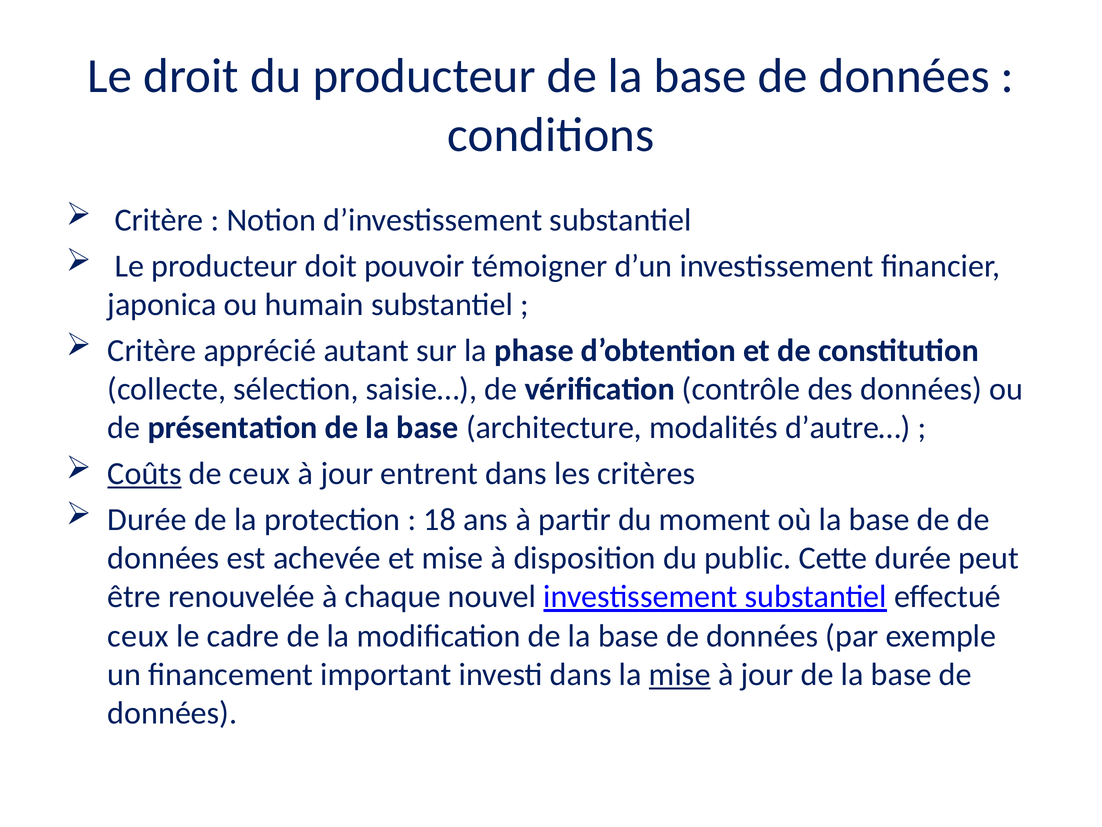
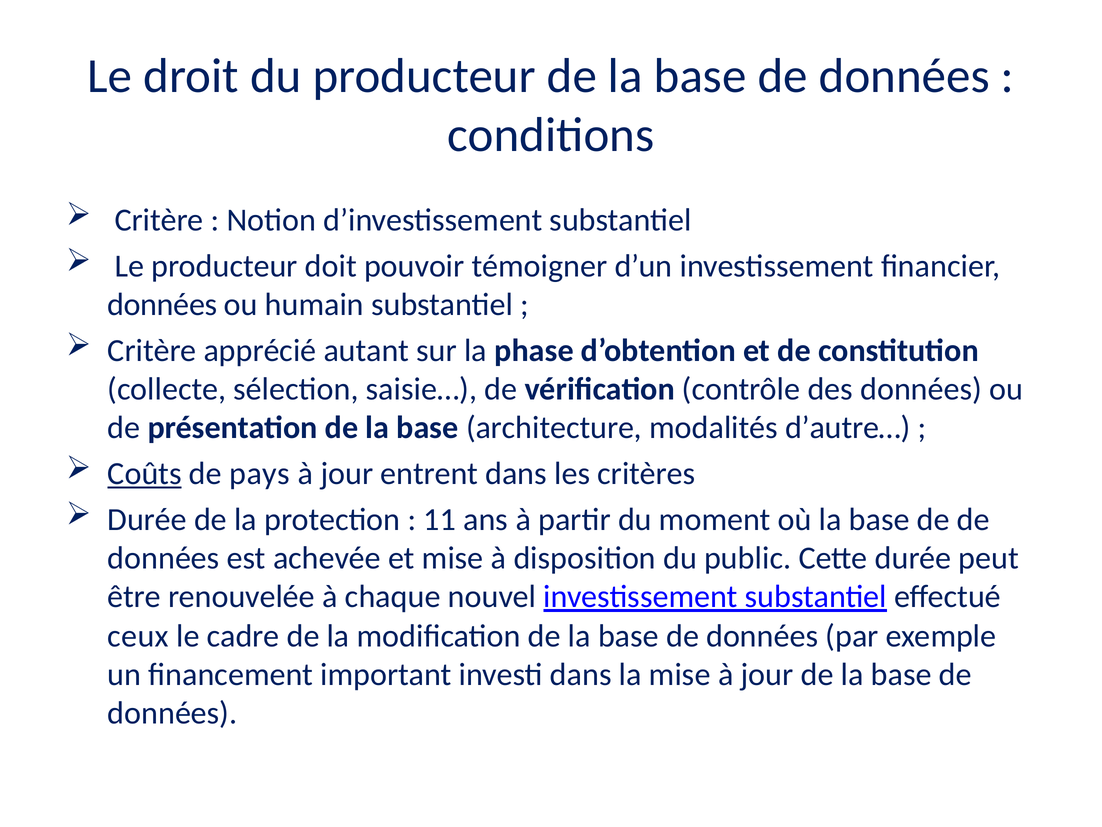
japonica at (162, 304): japonica -> données
de ceux: ceux -> pays
18: 18 -> 11
mise at (680, 674) underline: present -> none
